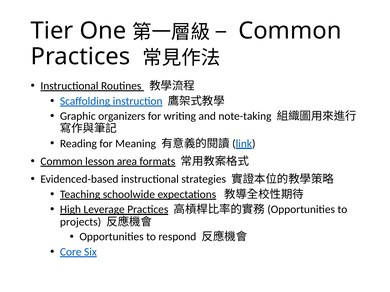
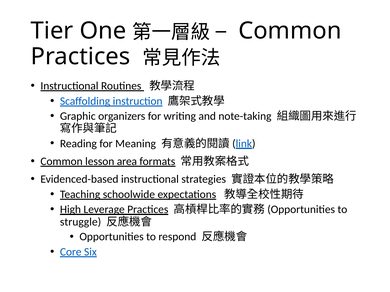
projects: projects -> struggle
